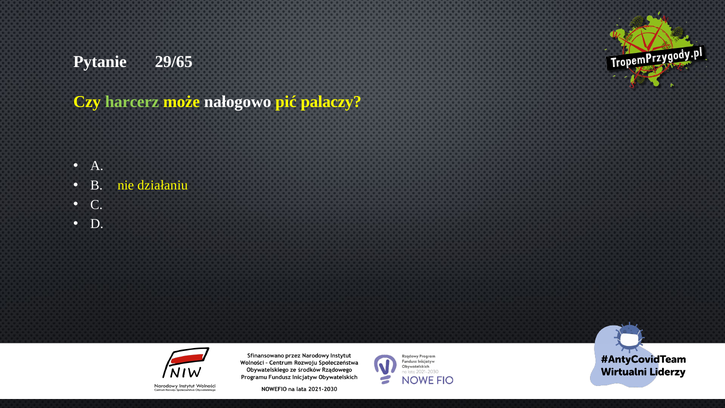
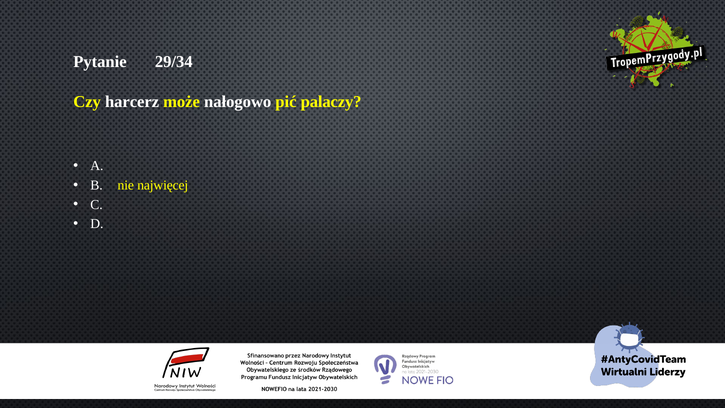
29/65: 29/65 -> 29/34
harcerz colour: light green -> white
działaniu: działaniu -> najwięcej
